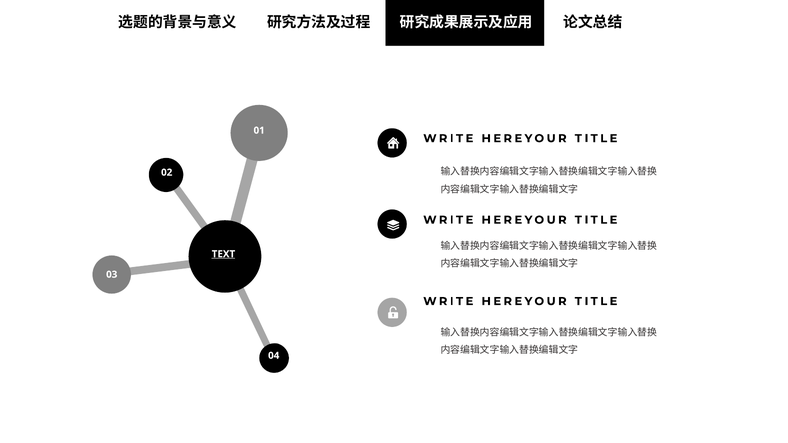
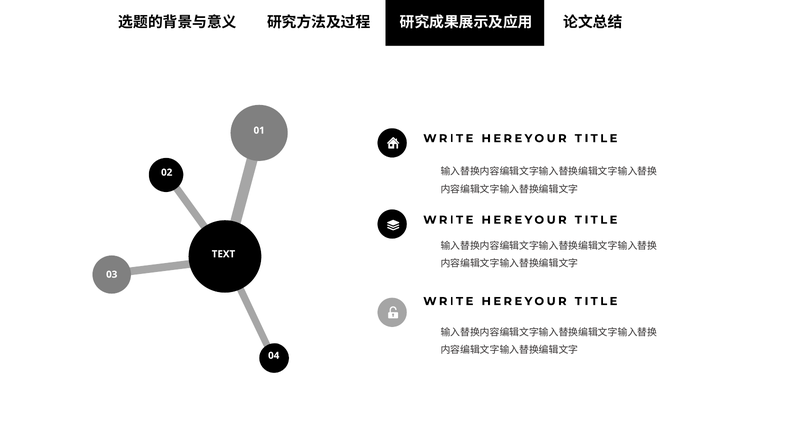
TEXT underline: present -> none
